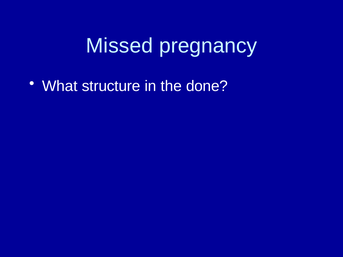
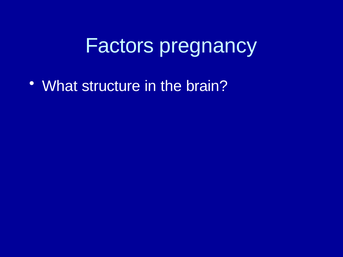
Missed: Missed -> Factors
done: done -> brain
